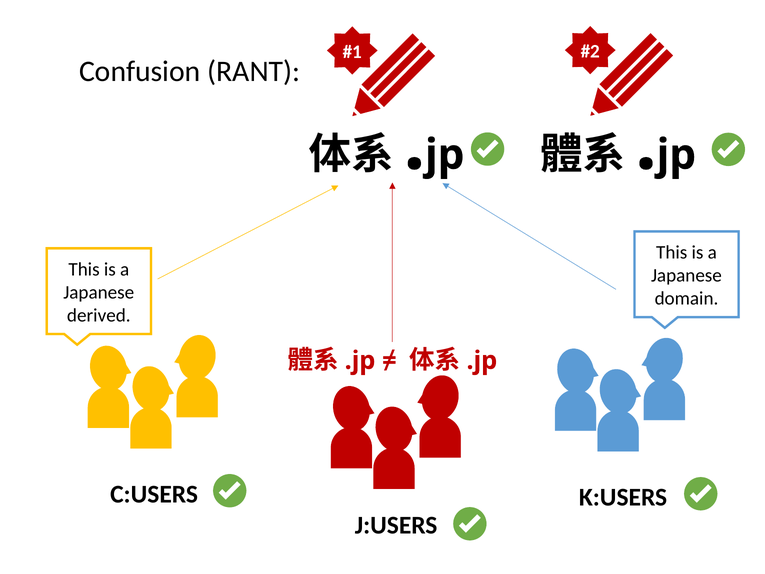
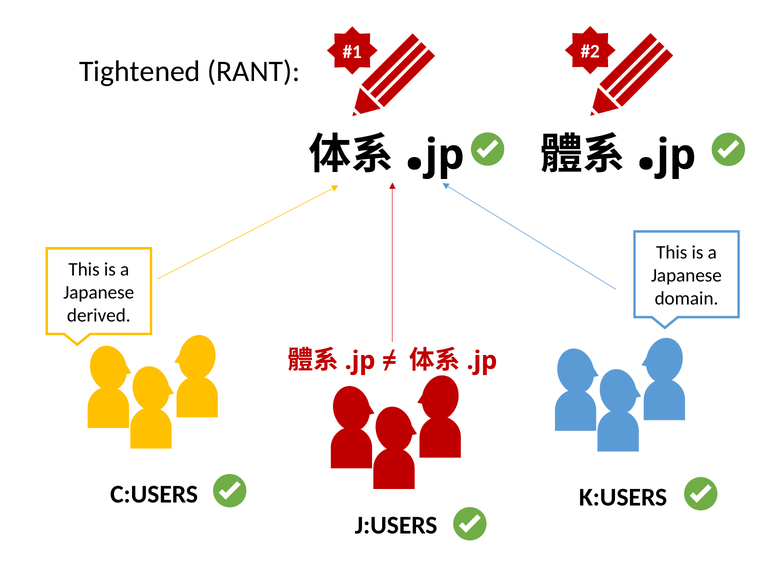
Confusion: Confusion -> Tightened
